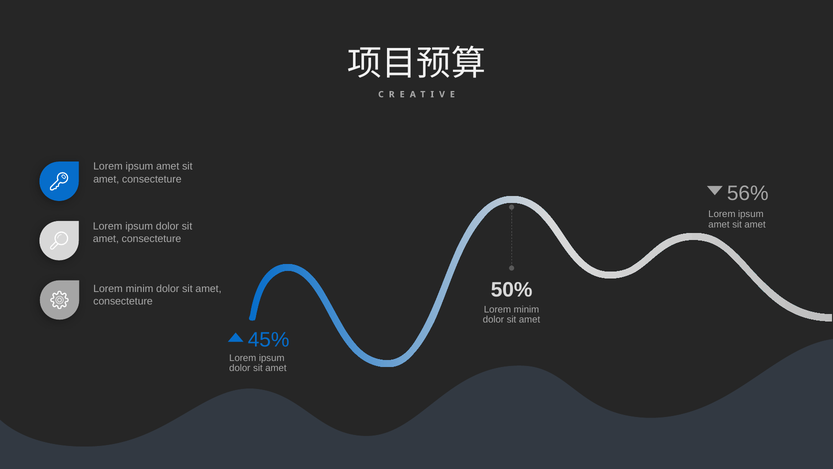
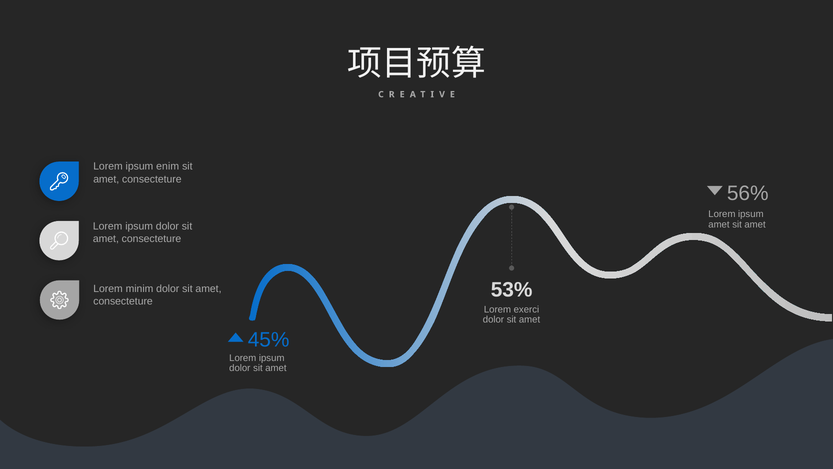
amet at (168, 166): amet -> enim
50%: 50% -> 53%
minim at (526, 309): minim -> exerci
